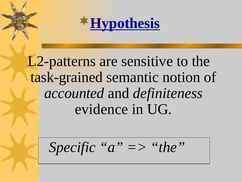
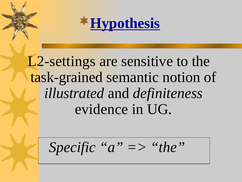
L2-patterns: L2-patterns -> L2-settings
accounted: accounted -> illustrated
